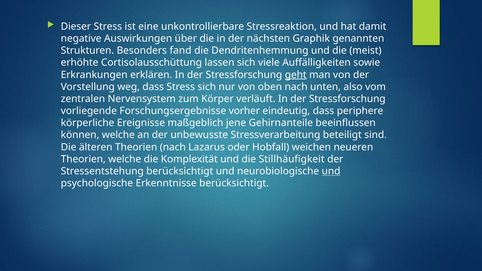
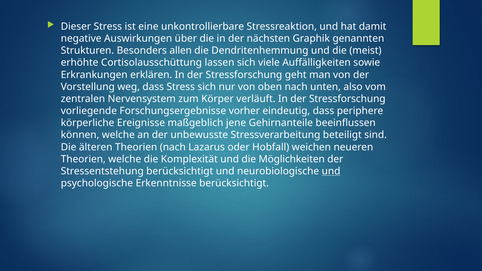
fand: fand -> allen
geht underline: present -> none
Stillhäufigkeit: Stillhäufigkeit -> Möglichkeiten
